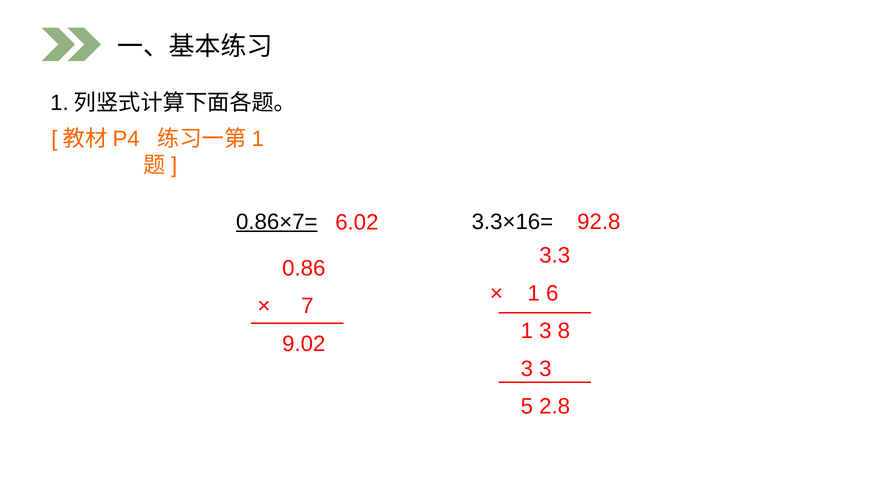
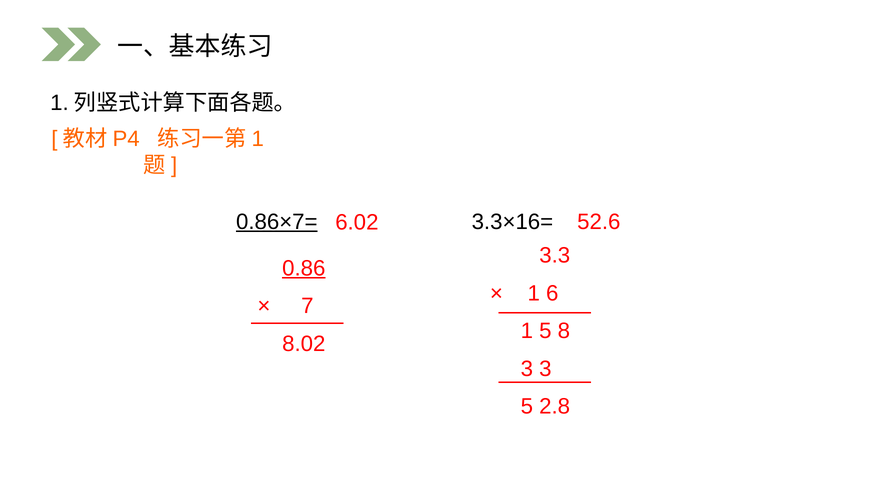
92.8: 92.8 -> 52.6
0.86 underline: none -> present
1 3: 3 -> 5
9.02: 9.02 -> 8.02
